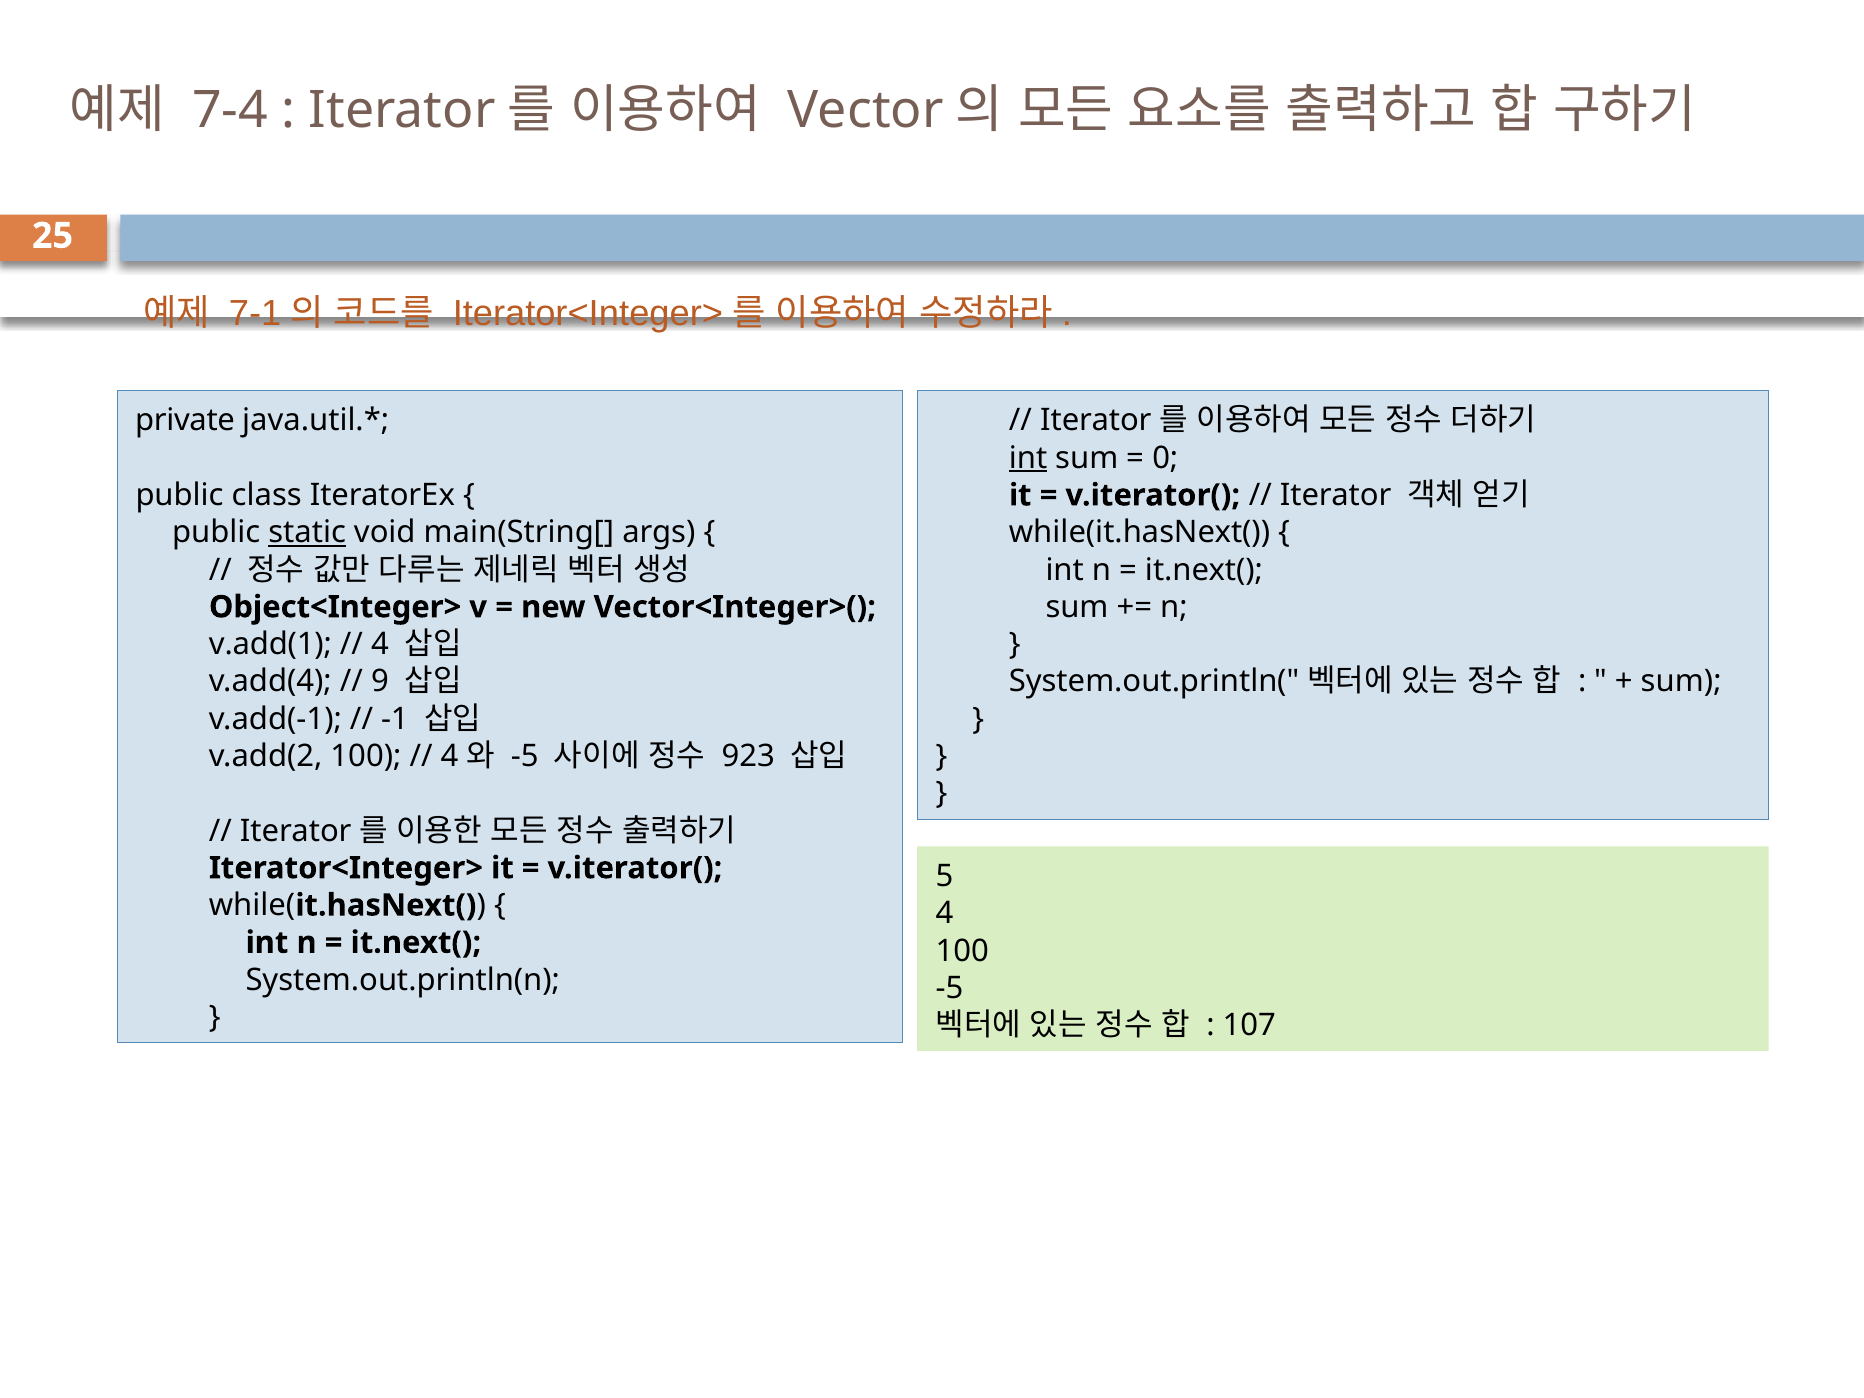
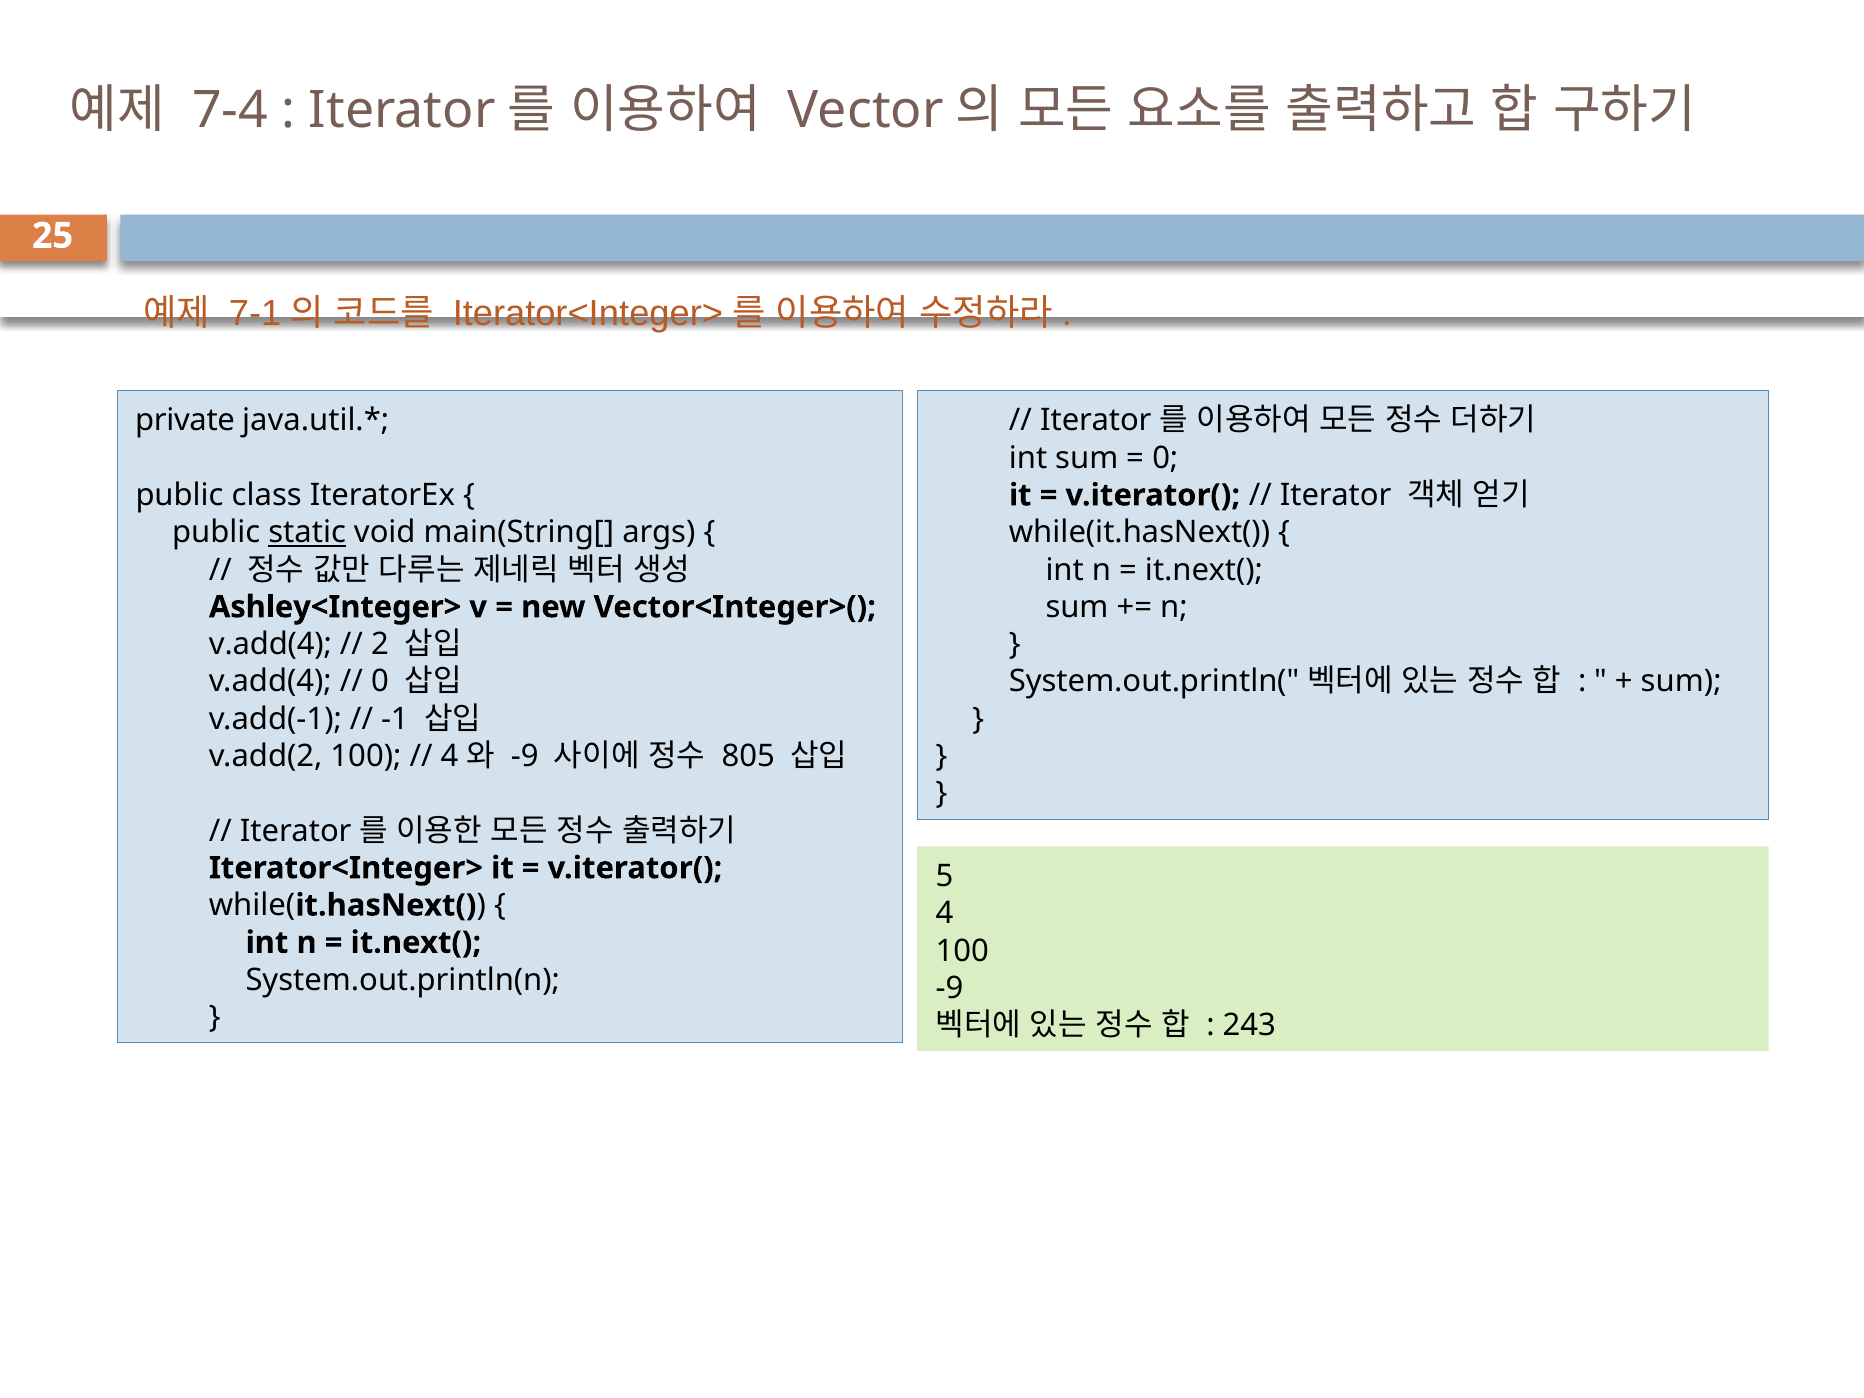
int at (1028, 458) underline: present -> none
Object<Integer>: Object<Integer> -> Ashley<Integer>
v.add(1 at (270, 644): v.add(1 -> v.add(4
4 at (380, 644): 4 -> 2
9 at (380, 682): 9 -> 0
-5 at (525, 756): -5 -> -9
923: 923 -> 805
-5 at (949, 988): -5 -> -9
107: 107 -> 243
